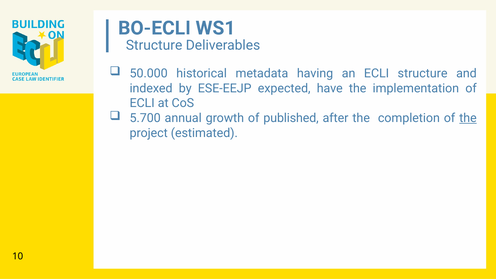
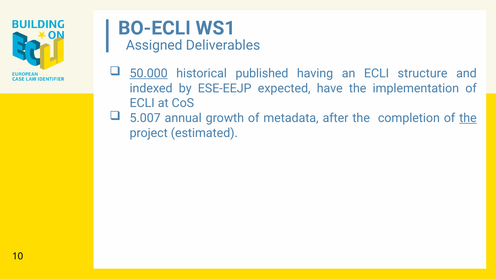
Structure at (154, 45): Structure -> Assigned
50.000 underline: none -> present
metadata: metadata -> published
5.700: 5.700 -> 5.007
published: published -> metadata
